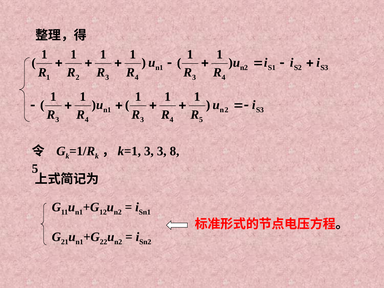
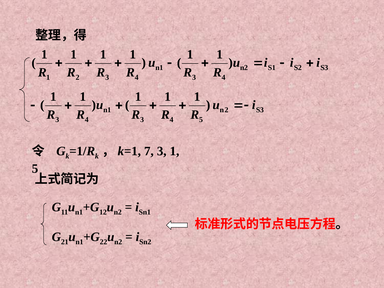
3 at (149, 151): 3 -> 7
3 8: 8 -> 1
